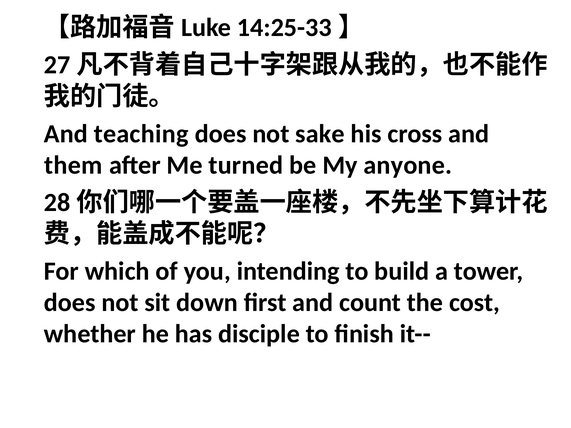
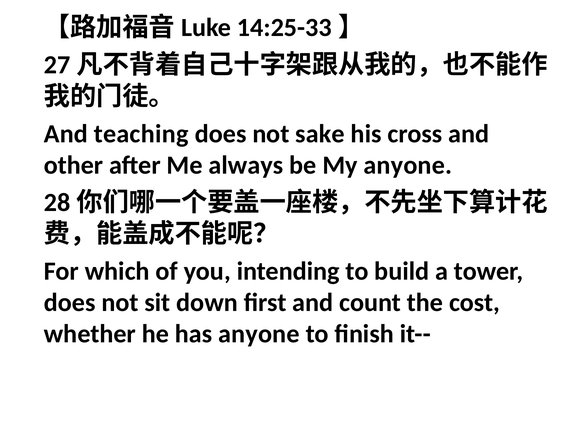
them: them -> other
turned: turned -> always
has disciple: disciple -> anyone
